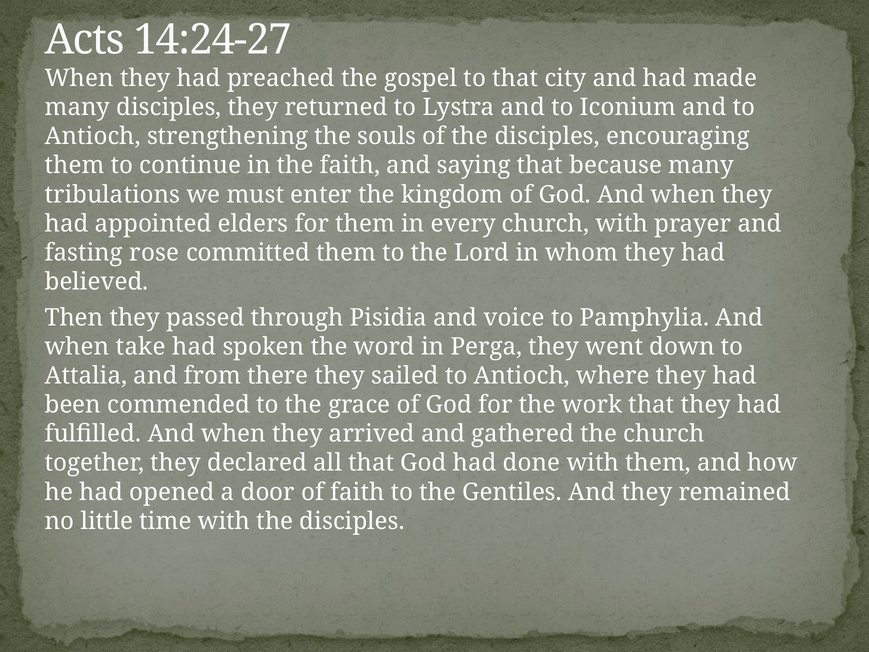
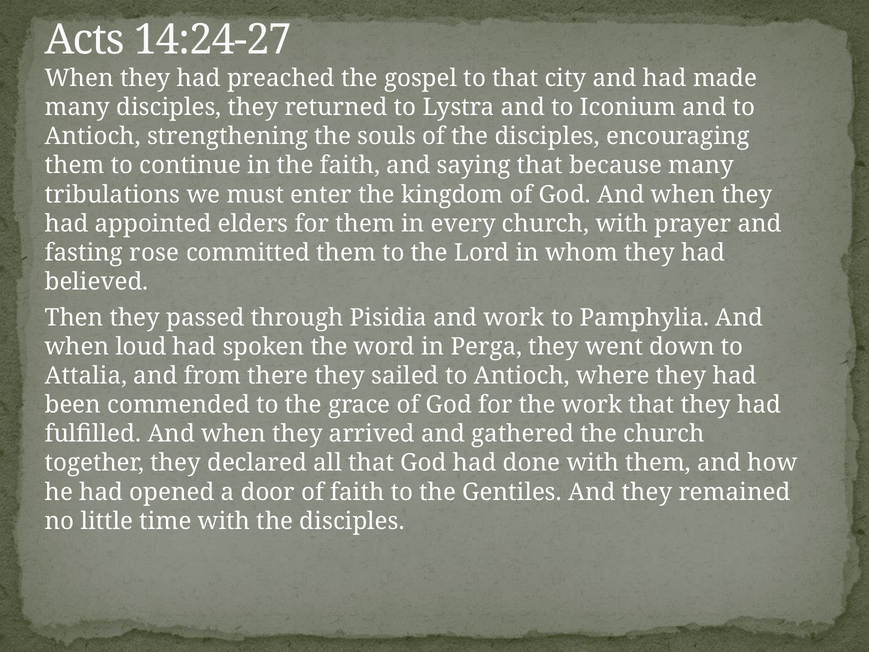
and voice: voice -> work
take: take -> loud
